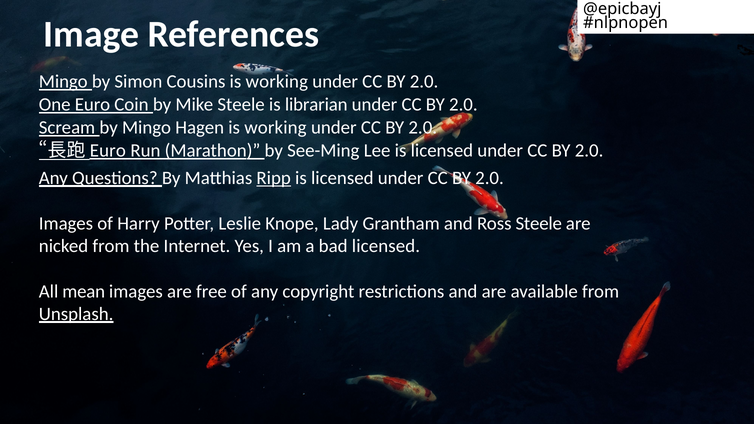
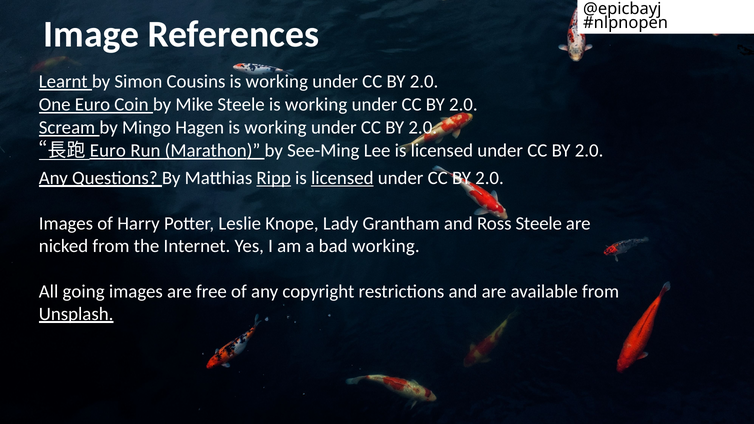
Mingo at (63, 82): Mingo -> Learnt
Steele is librarian: librarian -> working
licensed at (342, 178) underline: none -> present
bad licensed: licensed -> working
mean: mean -> going
